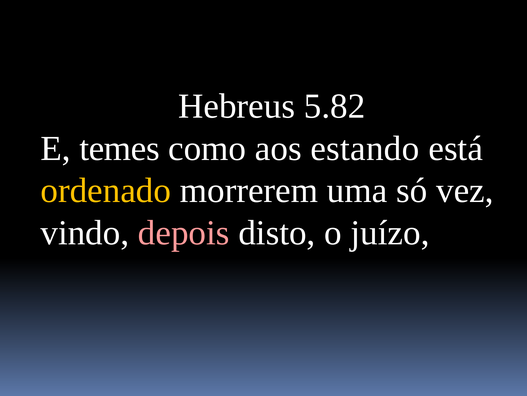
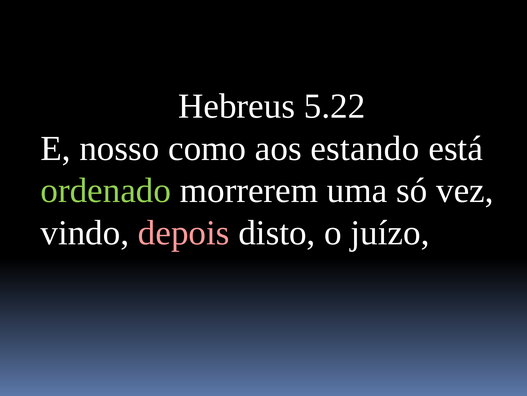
5.82: 5.82 -> 5.22
temes: temes -> nosso
ordenado colour: yellow -> light green
